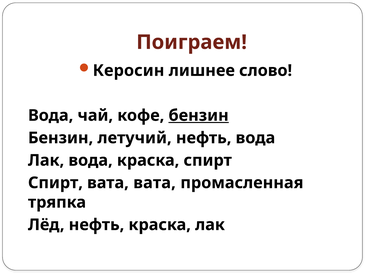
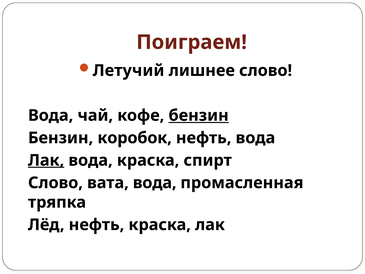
Керосин: Керосин -> Летучий
летучий: летучий -> коробок
Лак at (46, 160) underline: none -> present
Спирт at (55, 183): Спирт -> Слово
вата вата: вата -> вода
